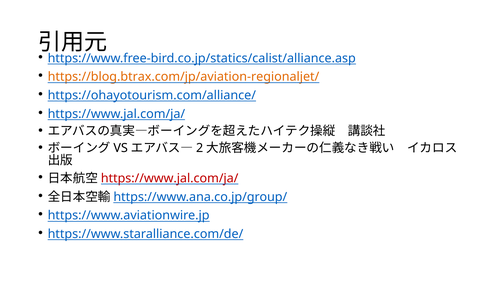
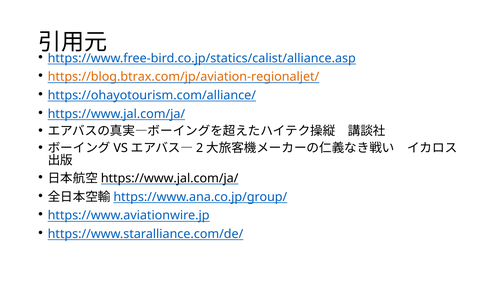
https://www.jal.com/ja/ at (170, 179) colour: red -> black
